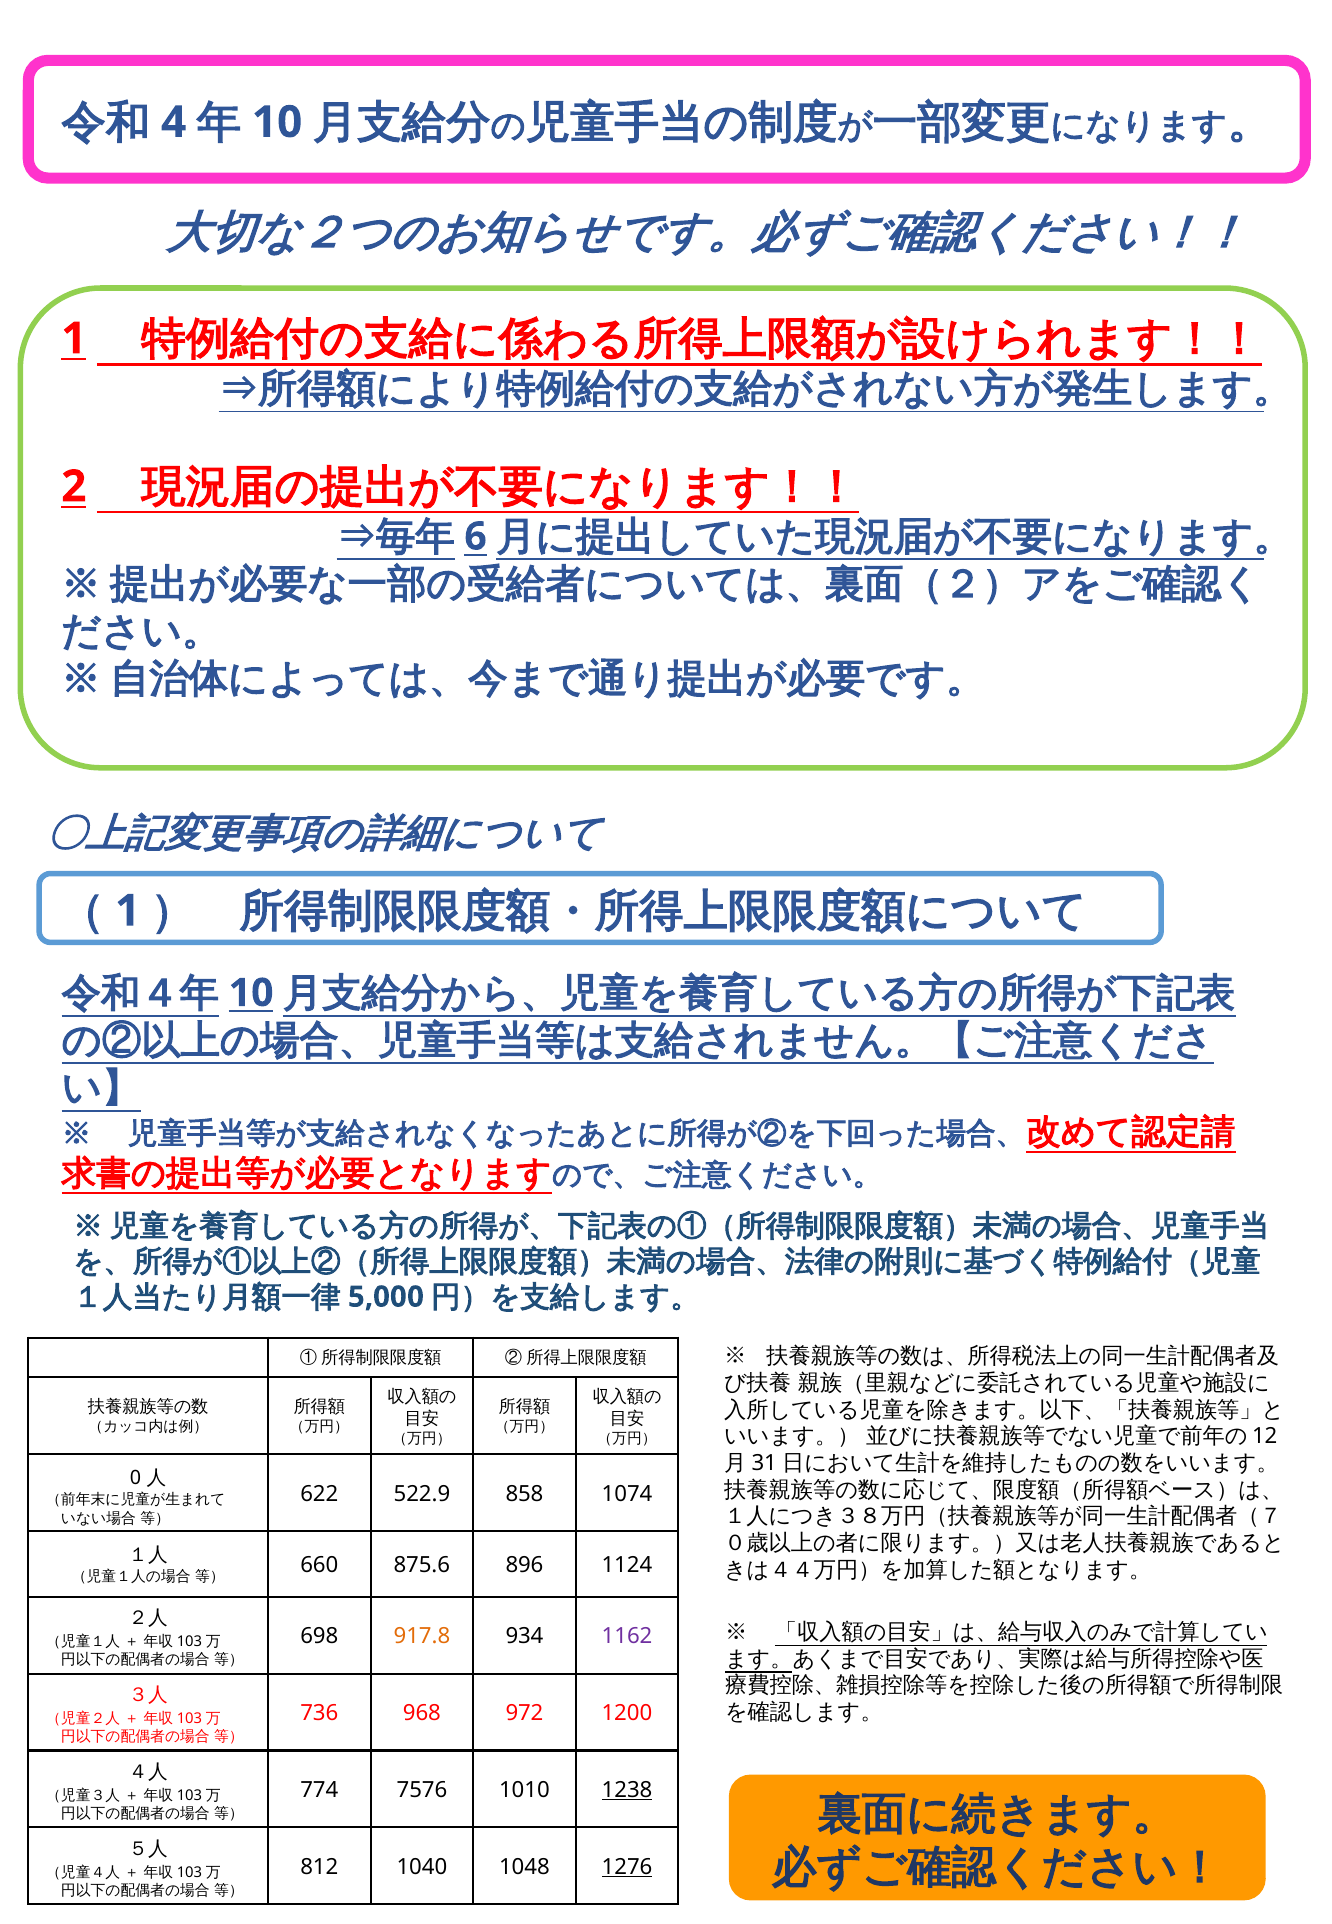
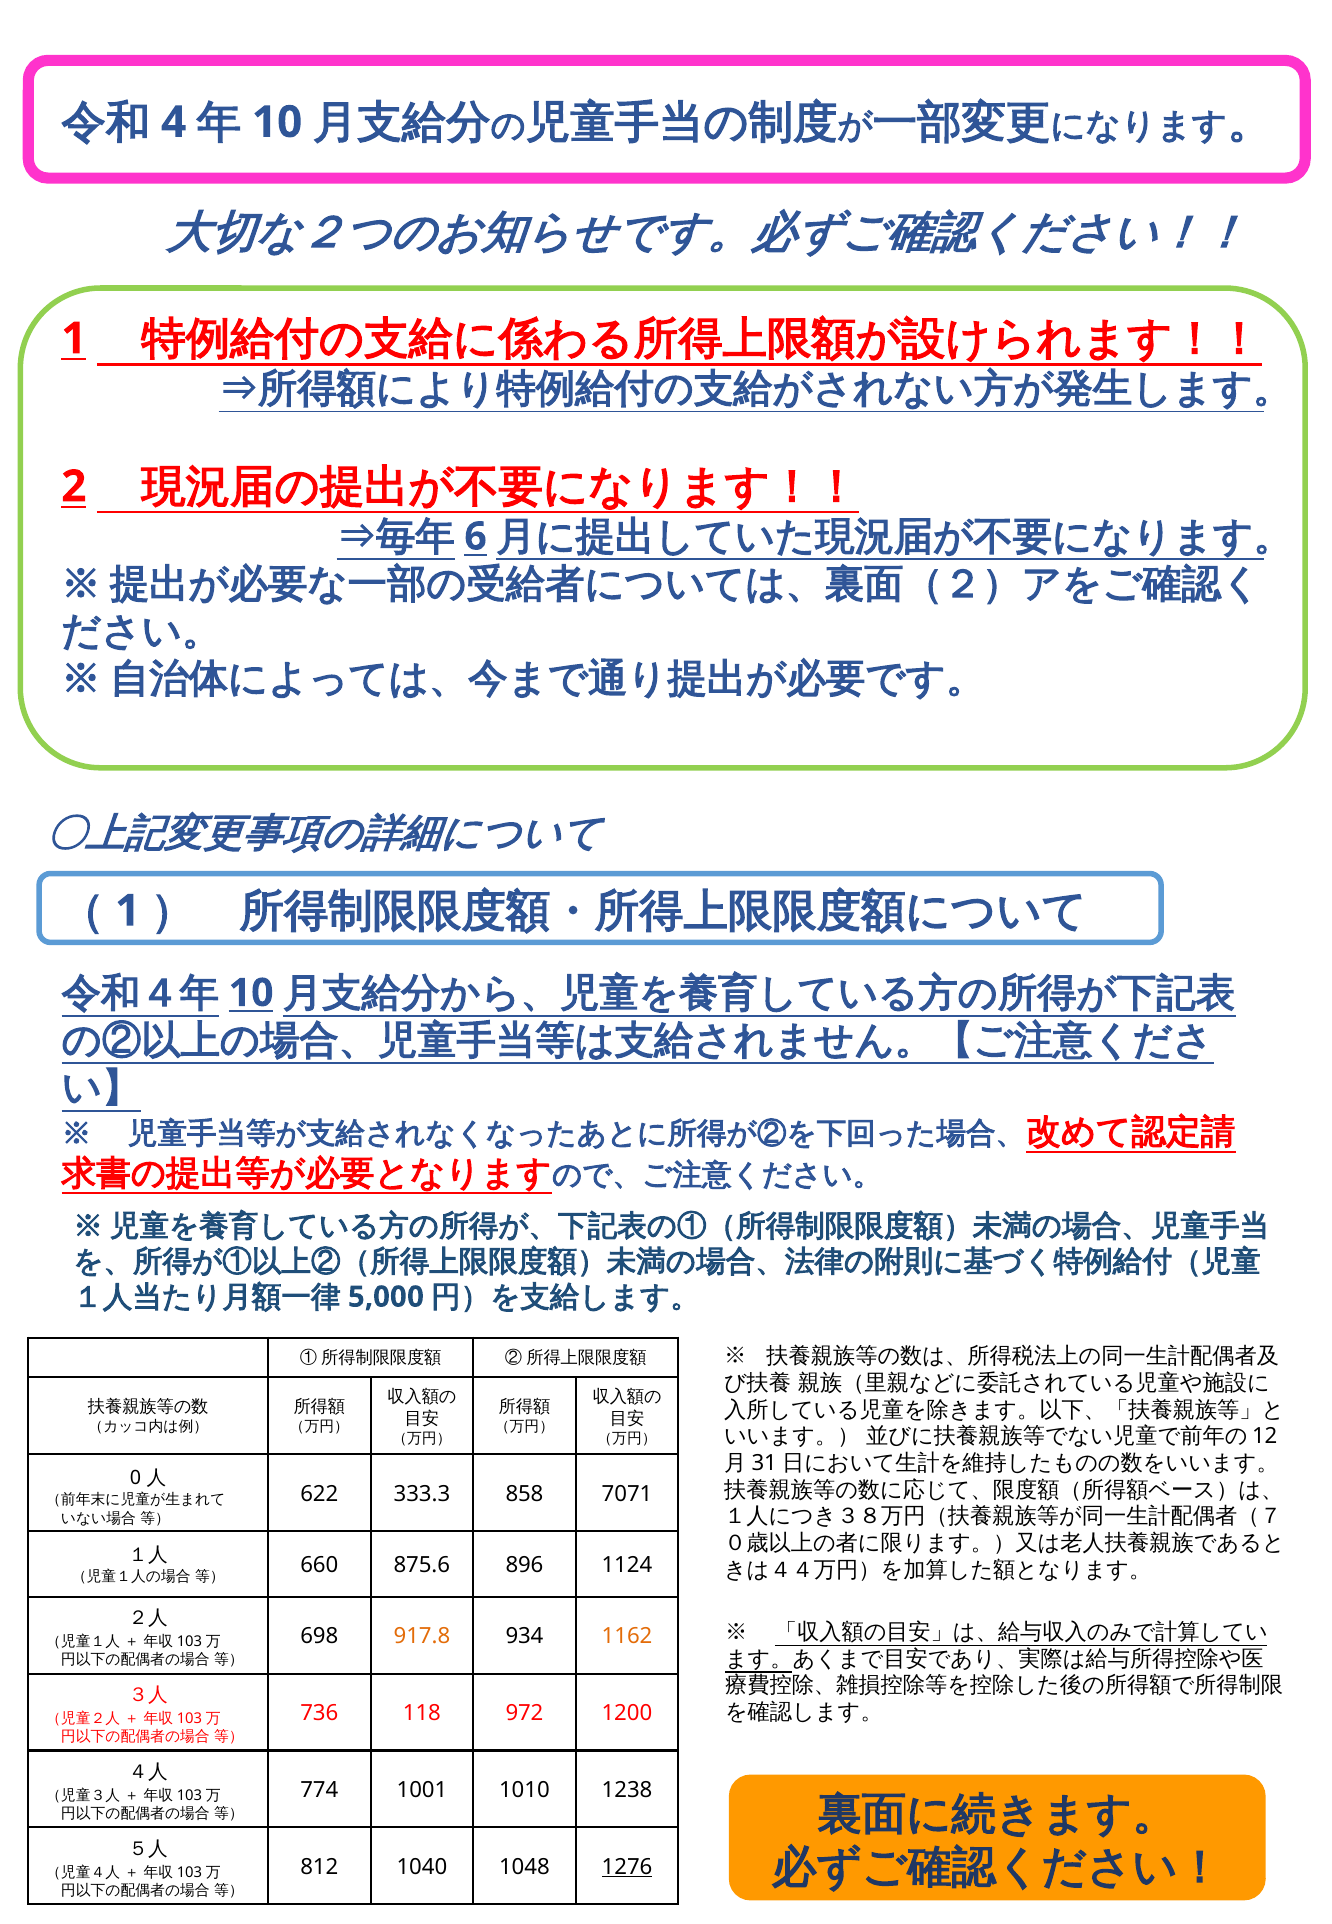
522.9: 522.9 -> 333.3
1074: 1074 -> 7071
1162 colour: purple -> orange
968: 968 -> 118
7576: 7576 -> 1001
1238 underline: present -> none
